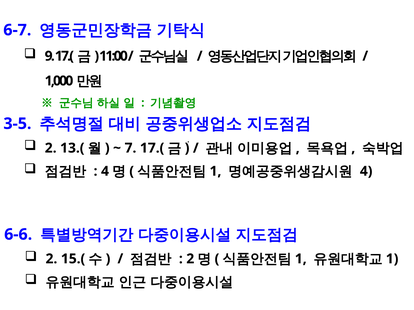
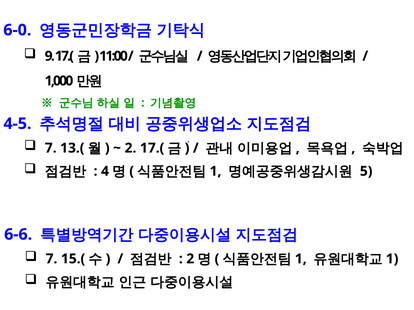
6-7: 6-7 -> 6-0
3-5: 3-5 -> 4-5
2 at (51, 148): 2 -> 7
7 at (131, 148): 7 -> 2
4 at (366, 171): 4 -> 5
2 at (51, 259): 2 -> 7
